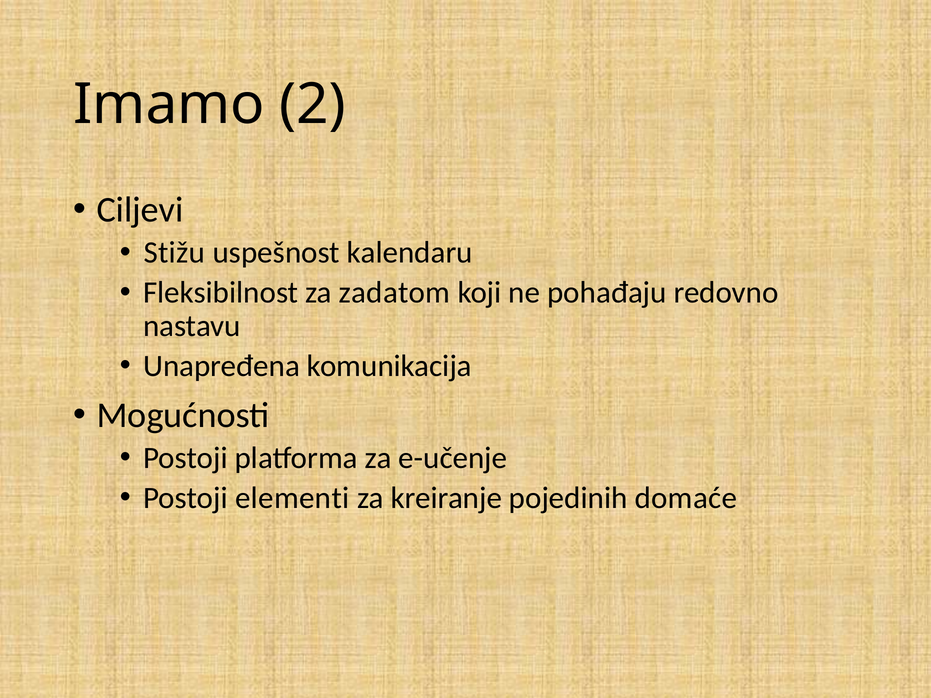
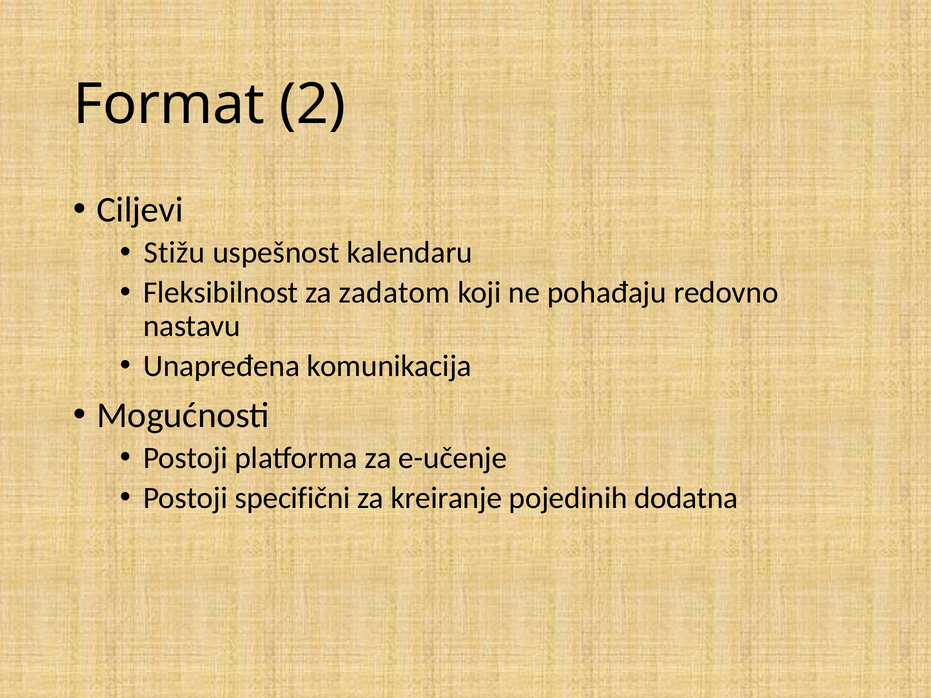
Imamo: Imamo -> Format
elementi: elementi -> specifični
domaće: domaće -> dodatna
